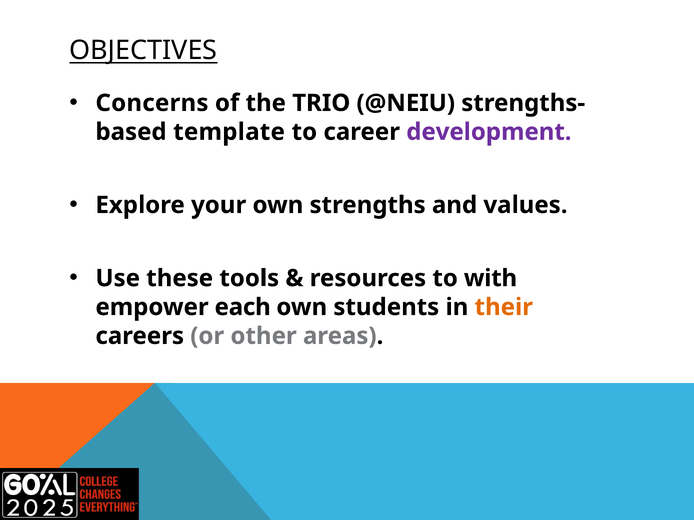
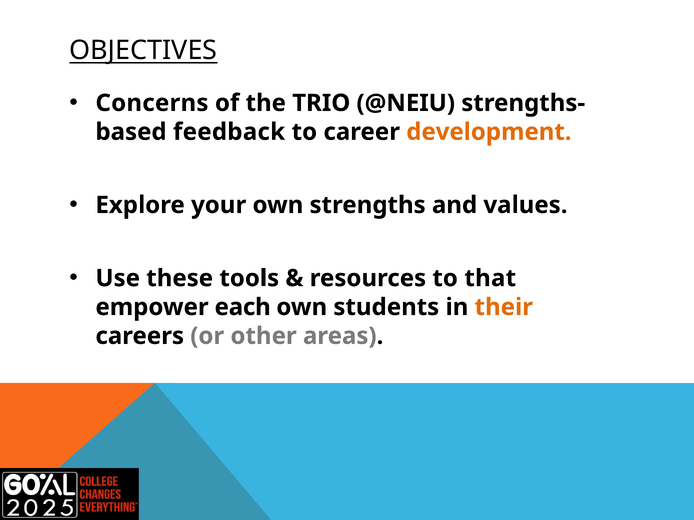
template: template -> feedback
development colour: purple -> orange
with: with -> that
